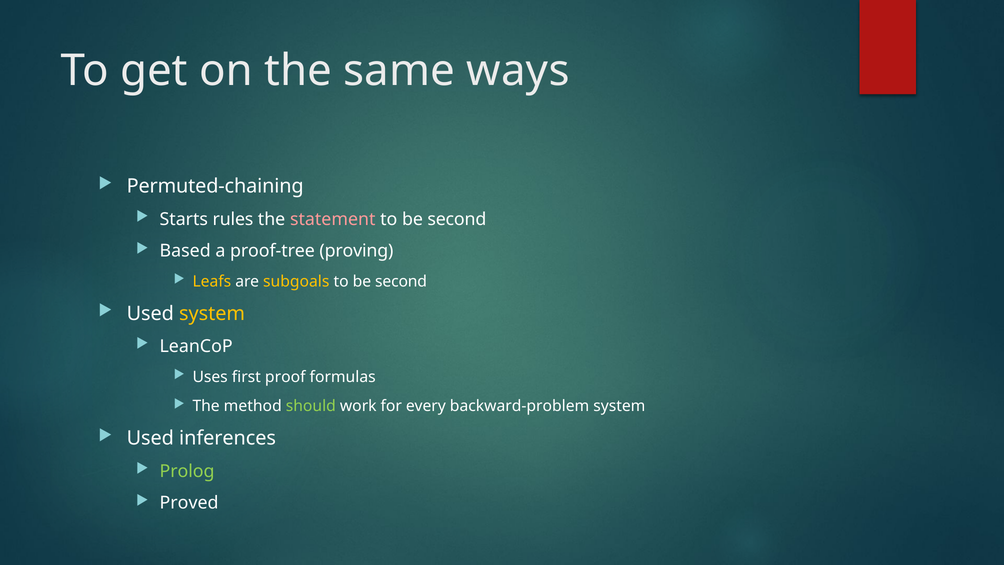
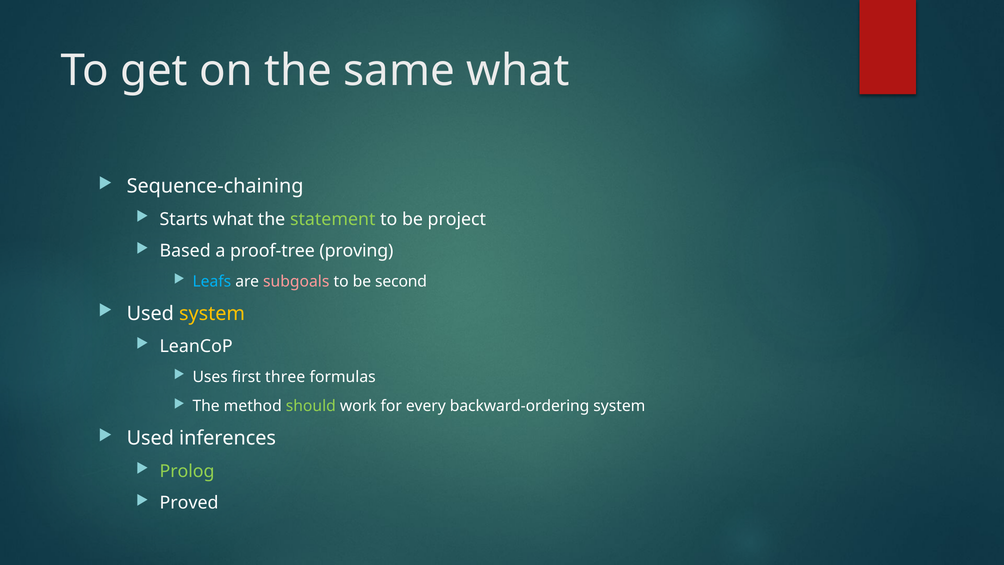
same ways: ways -> what
Permuted-chaining: Permuted-chaining -> Sequence-chaining
Starts rules: rules -> what
statement colour: pink -> light green
second at (457, 219): second -> project
Leafs colour: yellow -> light blue
subgoals colour: yellow -> pink
proof: proof -> three
backward-problem: backward-problem -> backward-ordering
